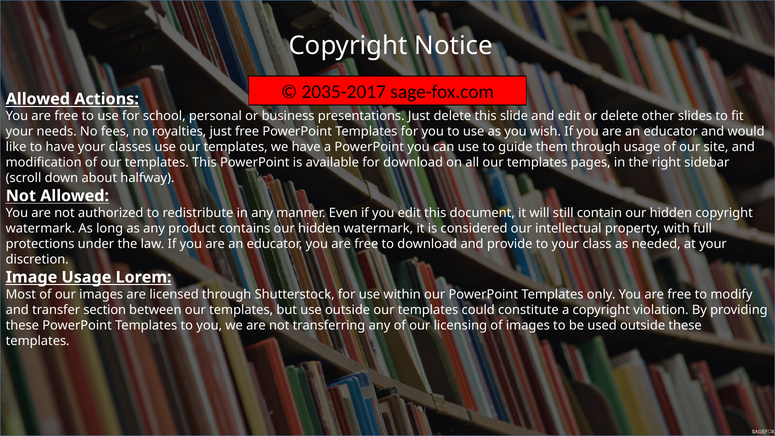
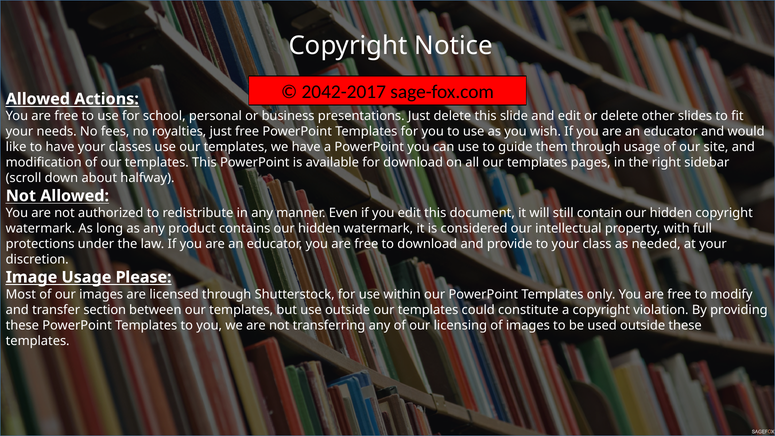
2035-2017: 2035-2017 -> 2042-2017
Lorem: Lorem -> Please
